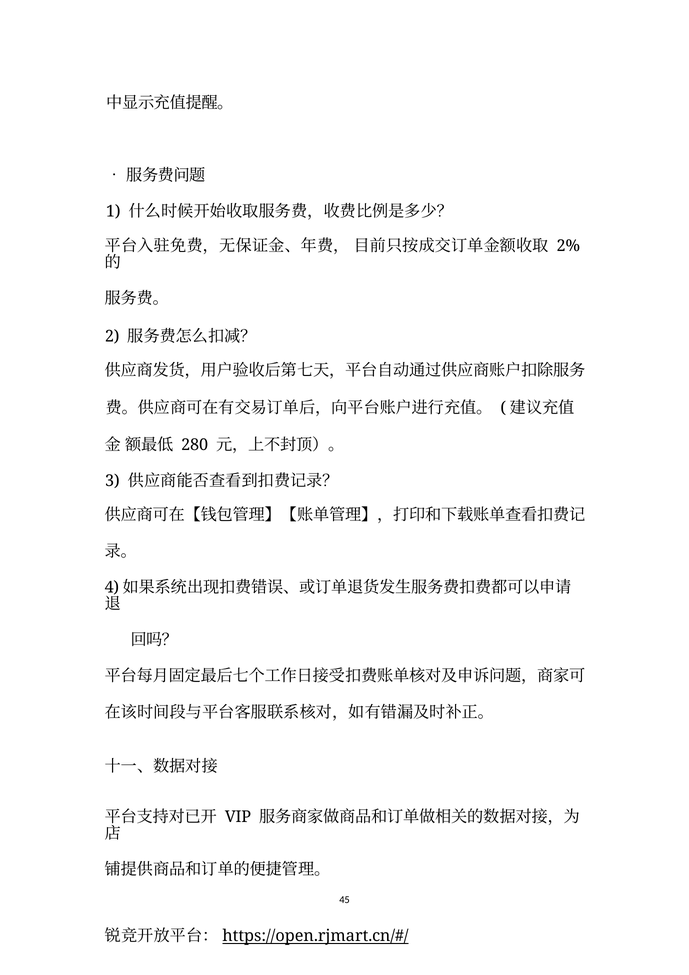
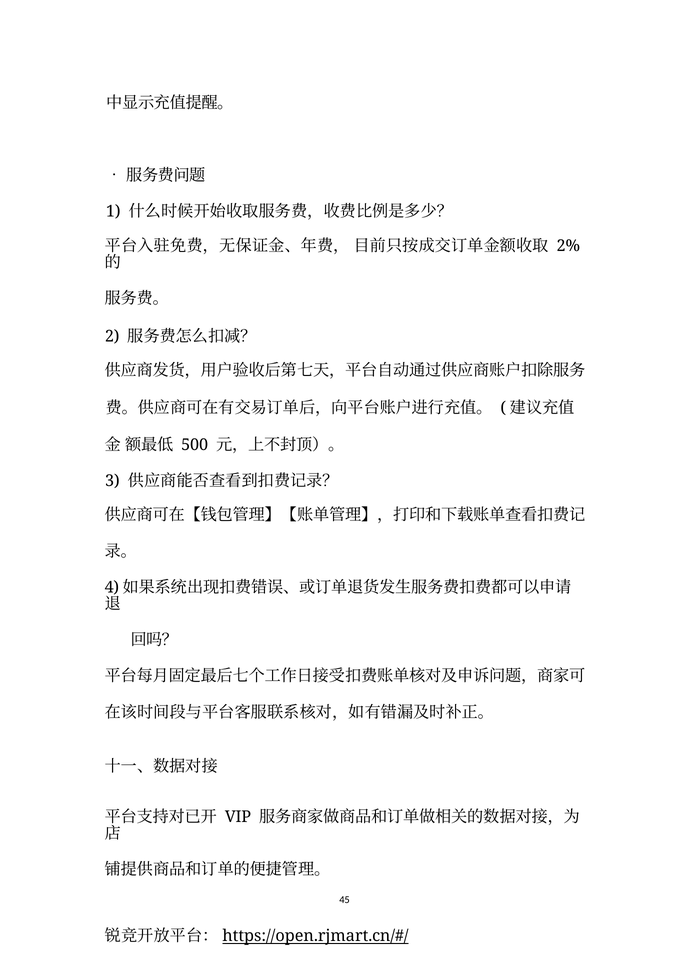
280: 280 -> 500
